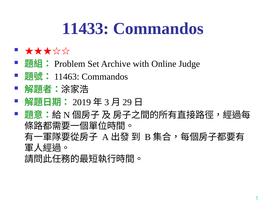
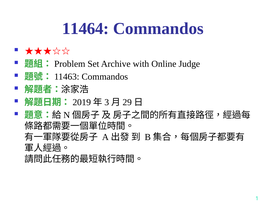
11433: 11433 -> 11464
